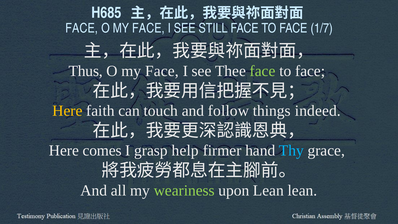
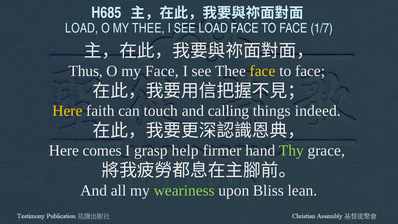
FACE at (82, 28): FACE -> LOAD
FACE at (148, 28): FACE -> THEE
SEE STILL: STILL -> LOAD
face at (263, 71) colour: light green -> yellow
follow: follow -> calling
Thy colour: light blue -> light green
upon Lean: Lean -> Bliss
